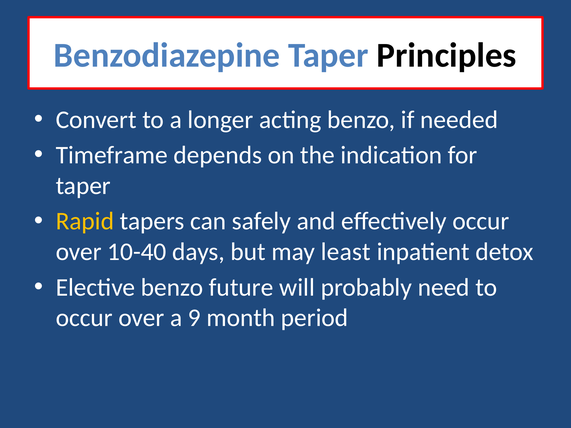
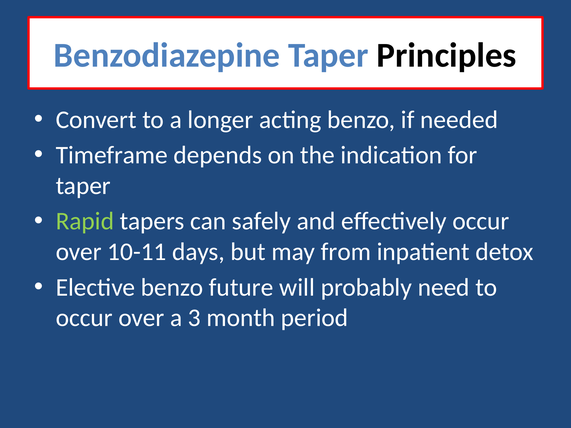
Rapid colour: yellow -> light green
10-40: 10-40 -> 10-11
least: least -> from
9: 9 -> 3
